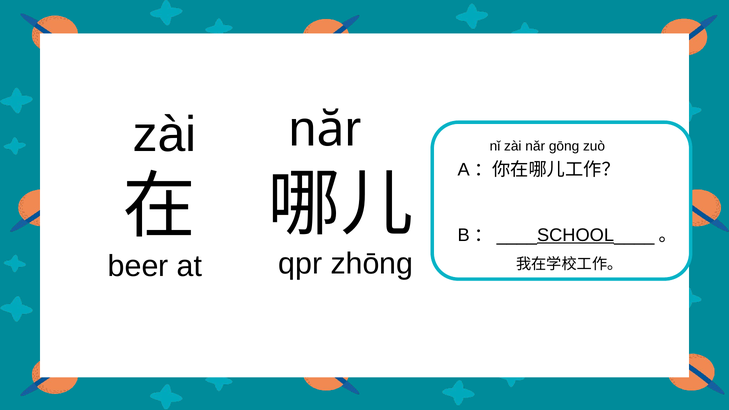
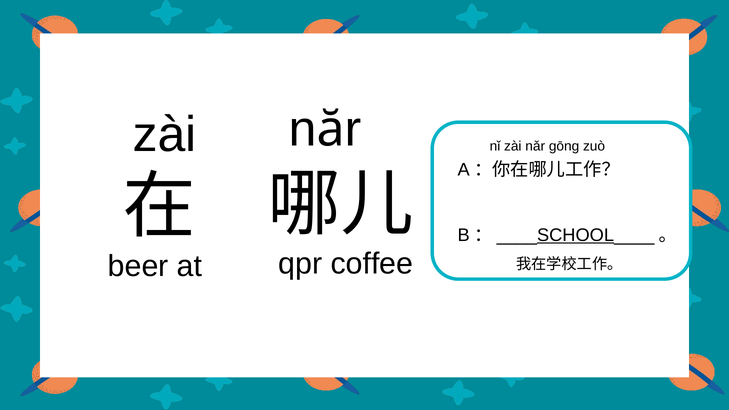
zhōng: zhōng -> coffee
